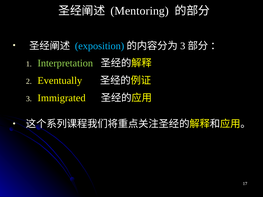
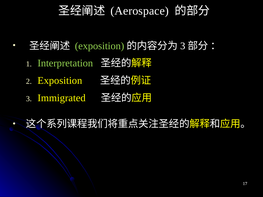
Mentoring: Mentoring -> Aerospace
exposition at (100, 46) colour: light blue -> light green
Eventually at (60, 81): Eventually -> Exposition
